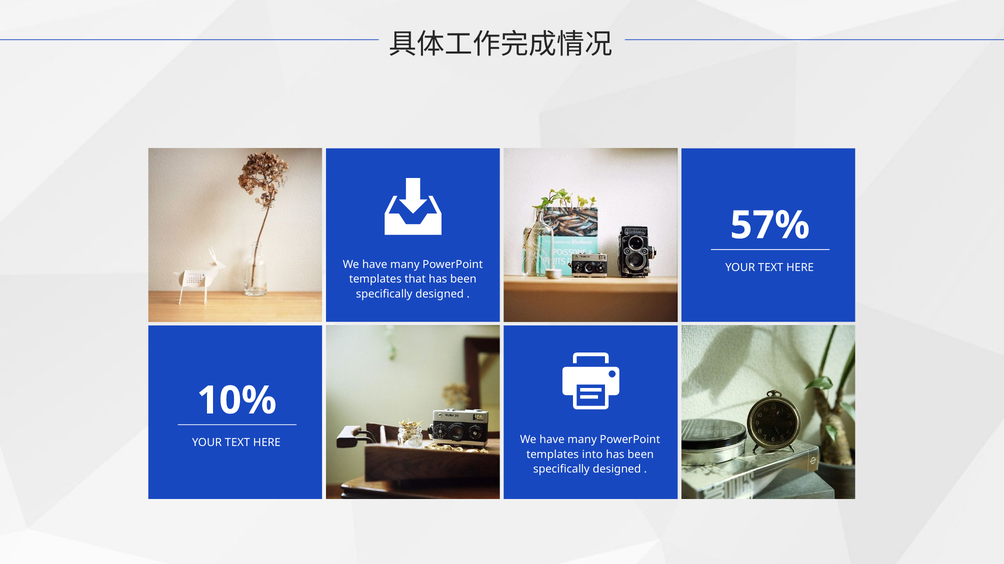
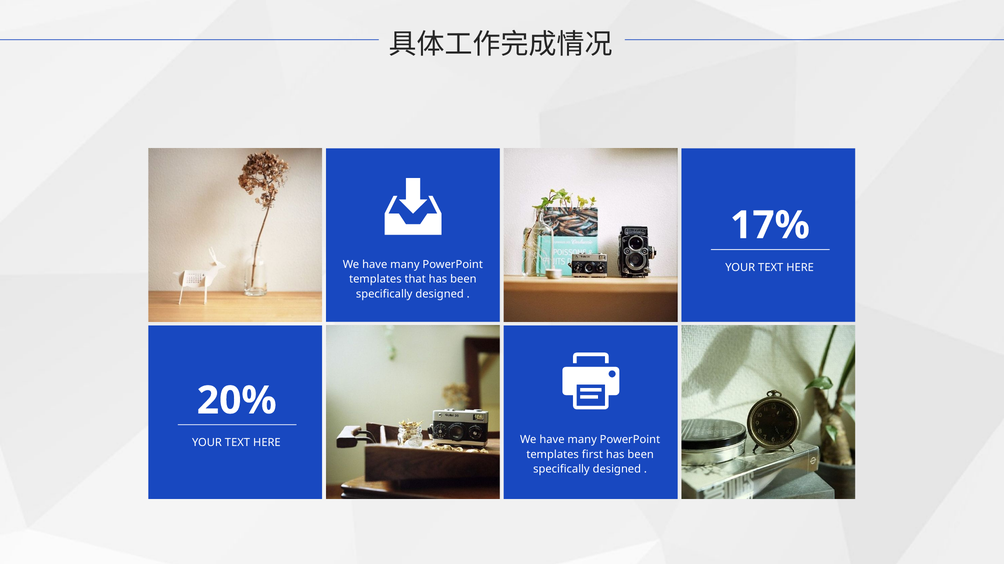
57%: 57% -> 17%
10%: 10% -> 20%
into: into -> first
